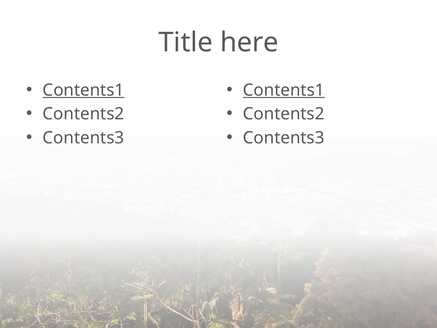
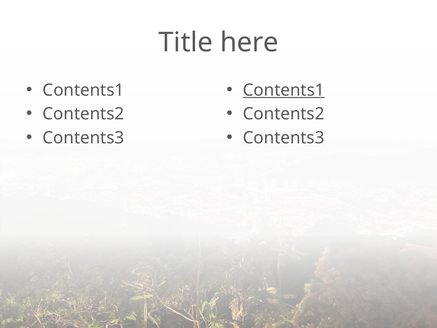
Contents1 at (83, 90) underline: present -> none
